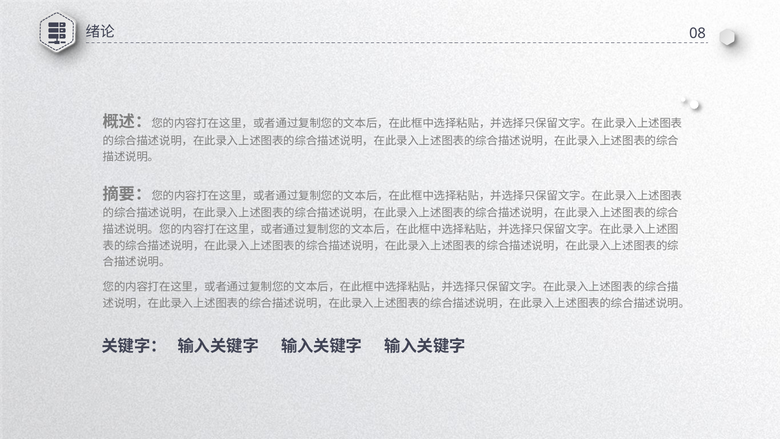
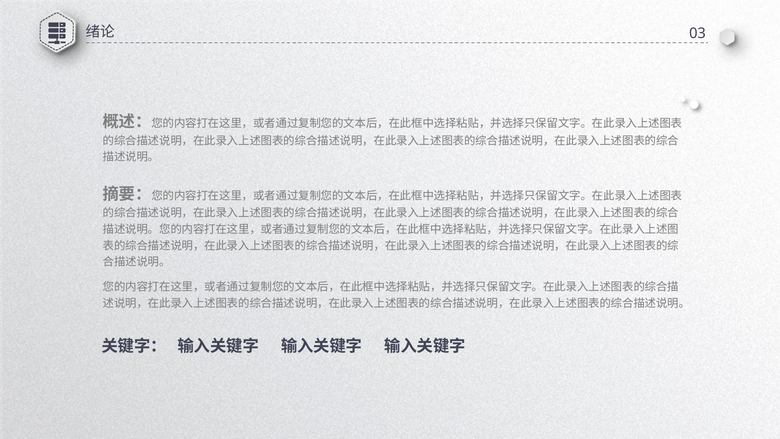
08: 08 -> 03
